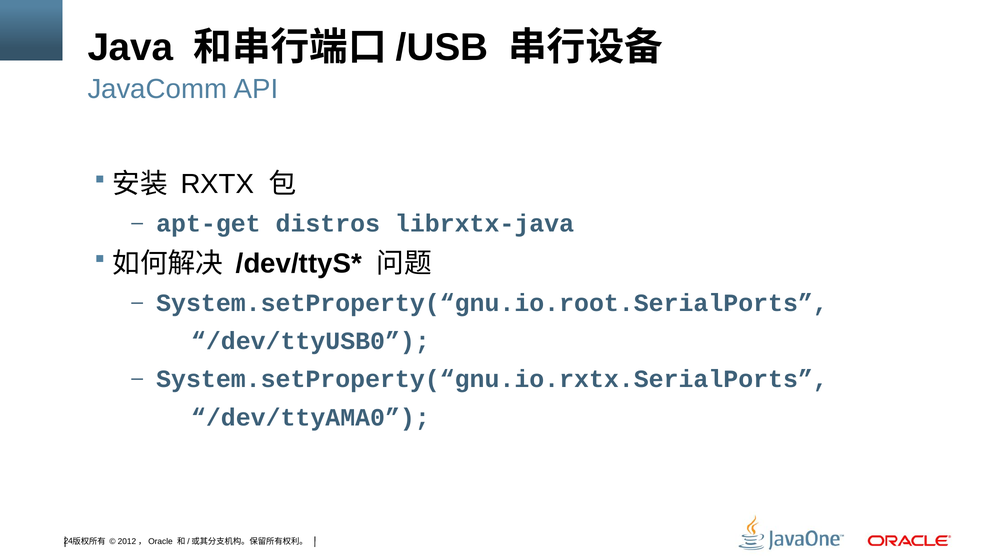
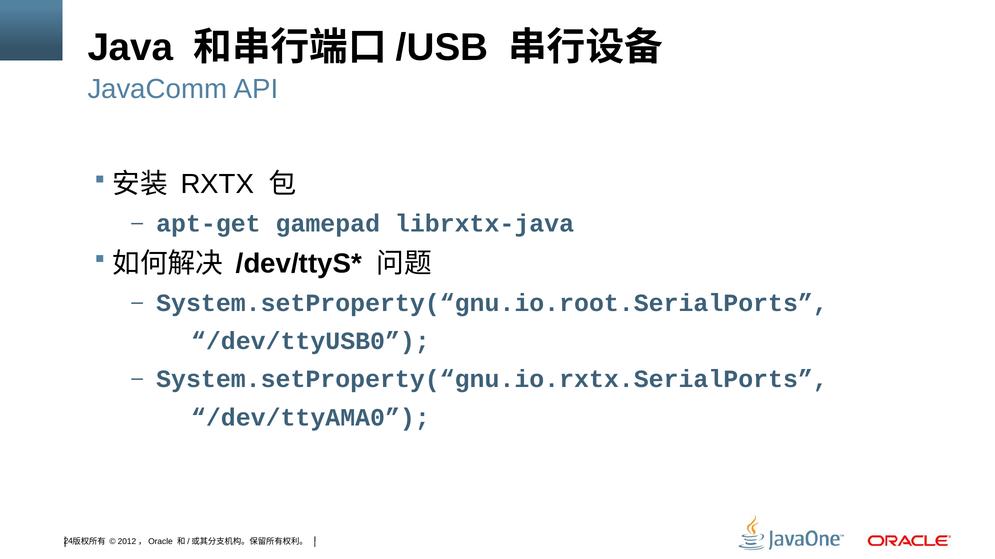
distros: distros -> gamepad
